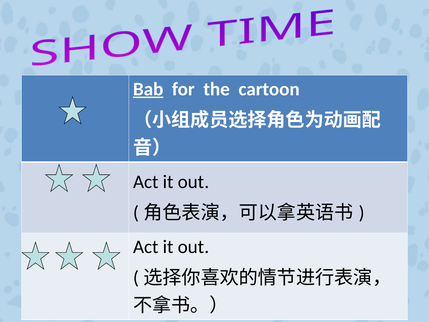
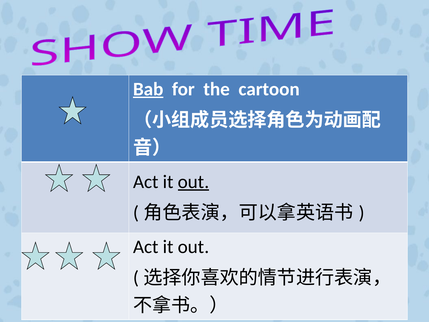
out at (194, 182) underline: none -> present
